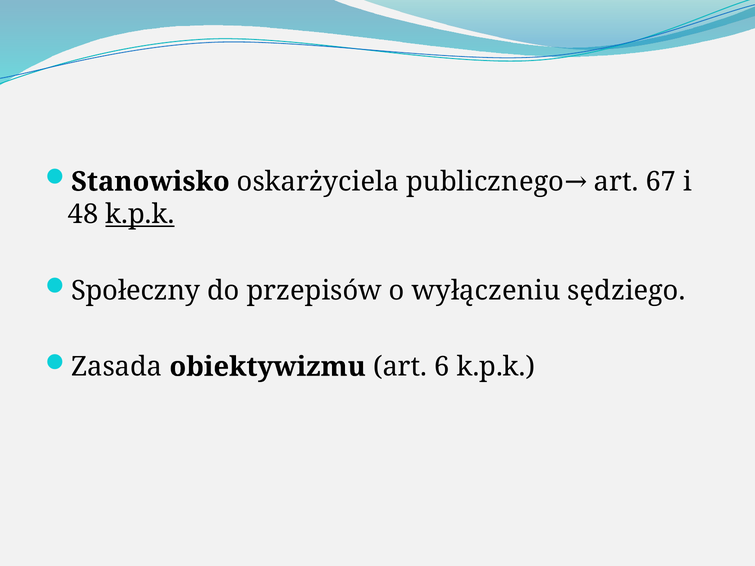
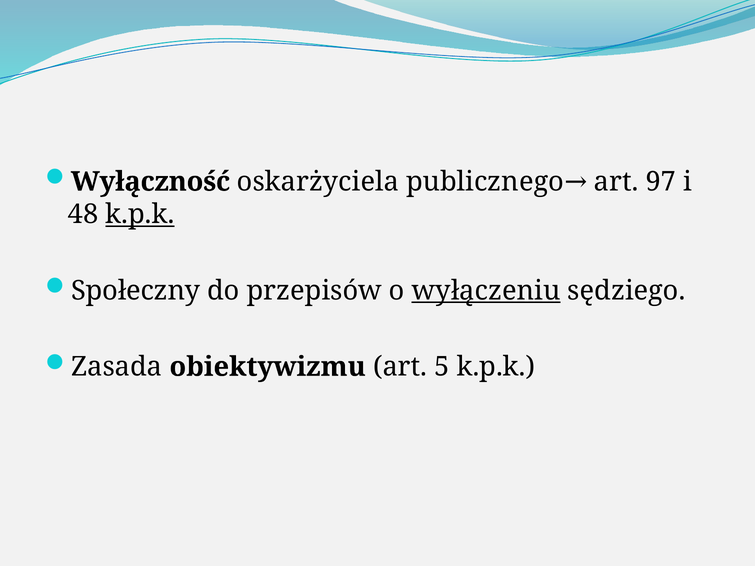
Stanowisko: Stanowisko -> Wyłączność
67: 67 -> 97
wyłączeniu underline: none -> present
6: 6 -> 5
